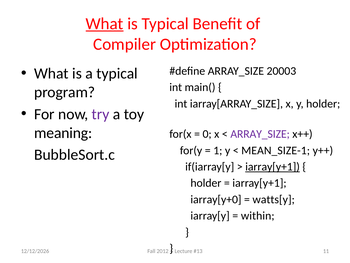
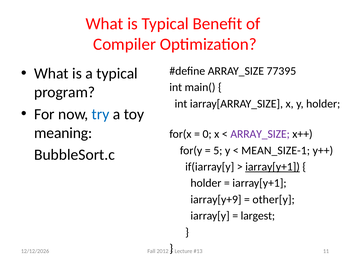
What at (105, 24) underline: present -> none
20003: 20003 -> 77395
try colour: purple -> blue
1: 1 -> 5
iarray[y+0: iarray[y+0 -> iarray[y+9
watts[y: watts[y -> other[y
within: within -> largest
